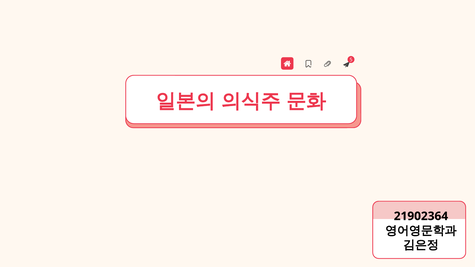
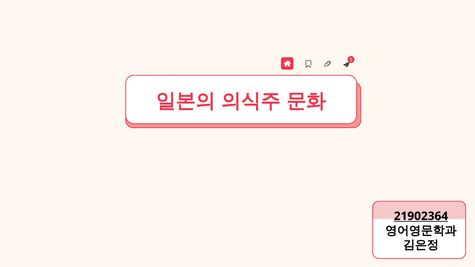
21902364 underline: none -> present
